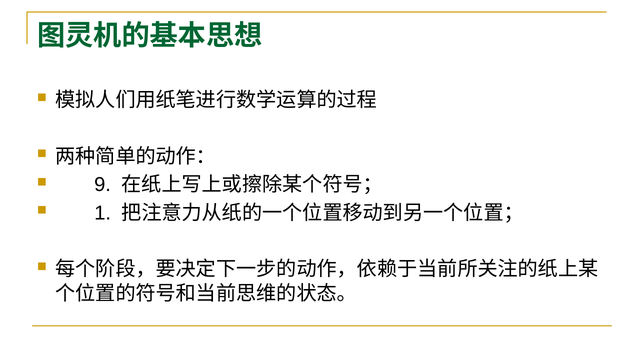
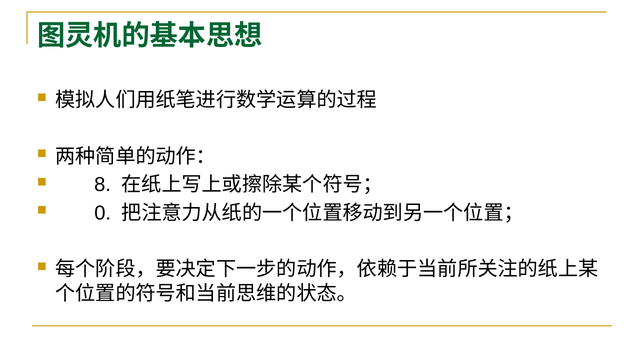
9: 9 -> 8
1: 1 -> 0
